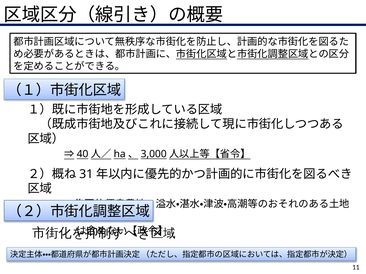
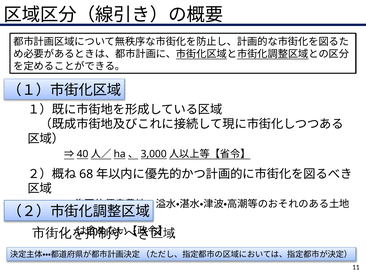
31: 31 -> 68
